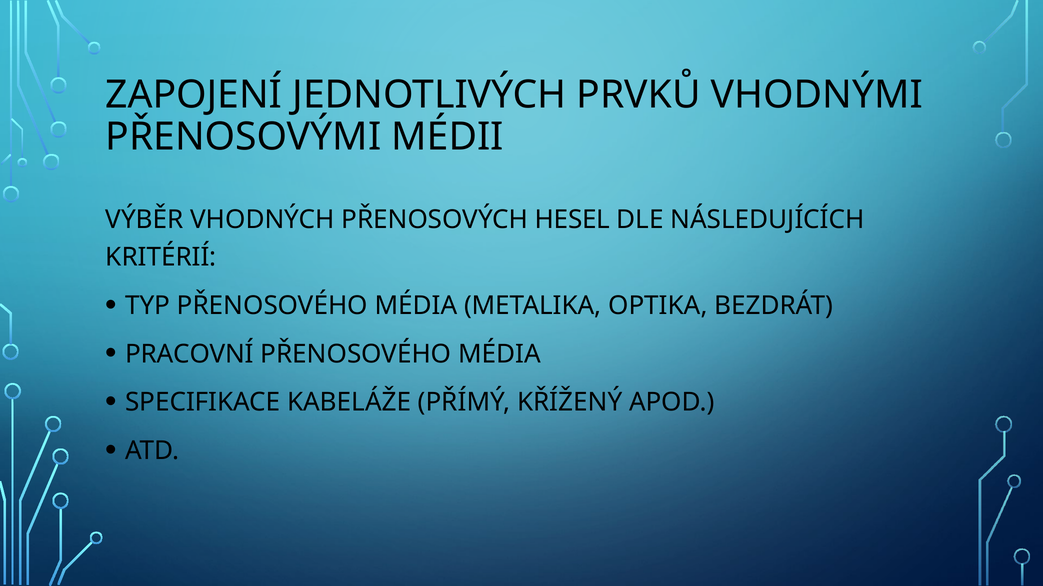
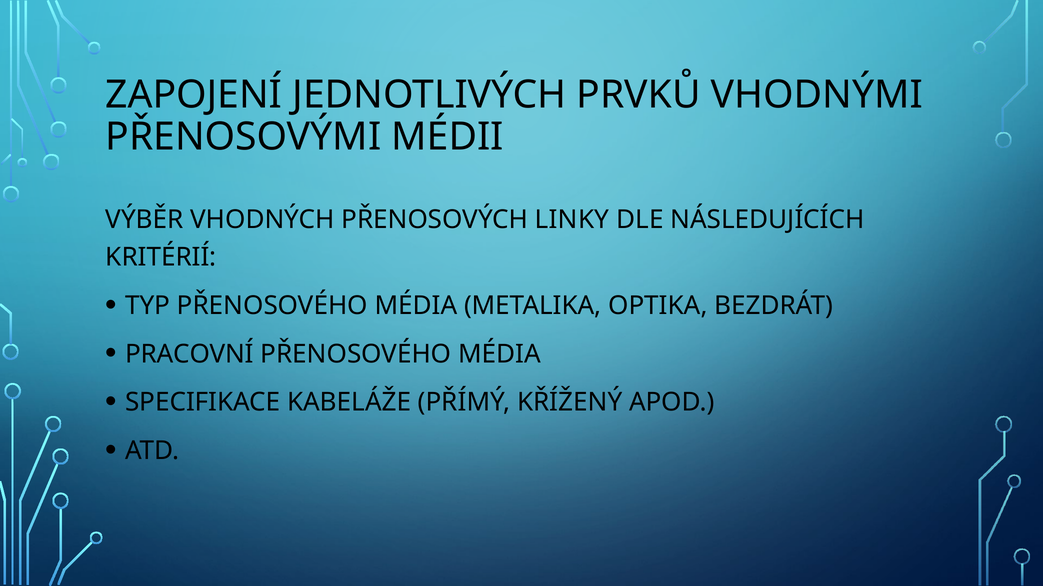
HESEL: HESEL -> LINKY
